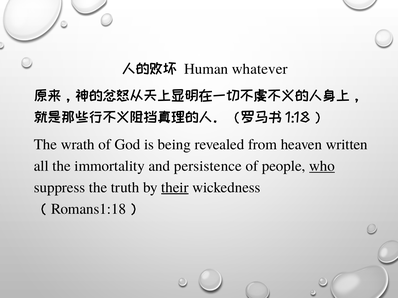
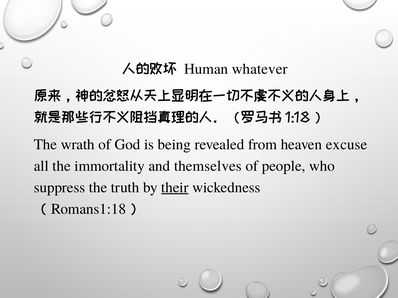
written: written -> excuse
persistence: persistence -> themselves
who underline: present -> none
